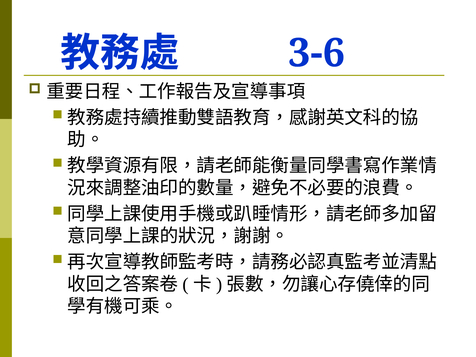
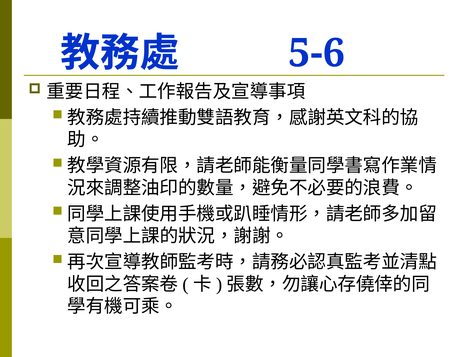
3-6: 3-6 -> 5-6
